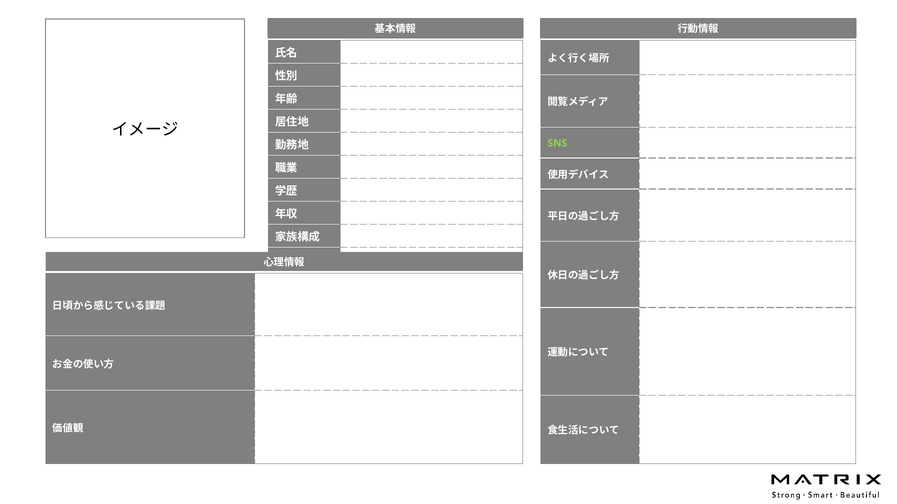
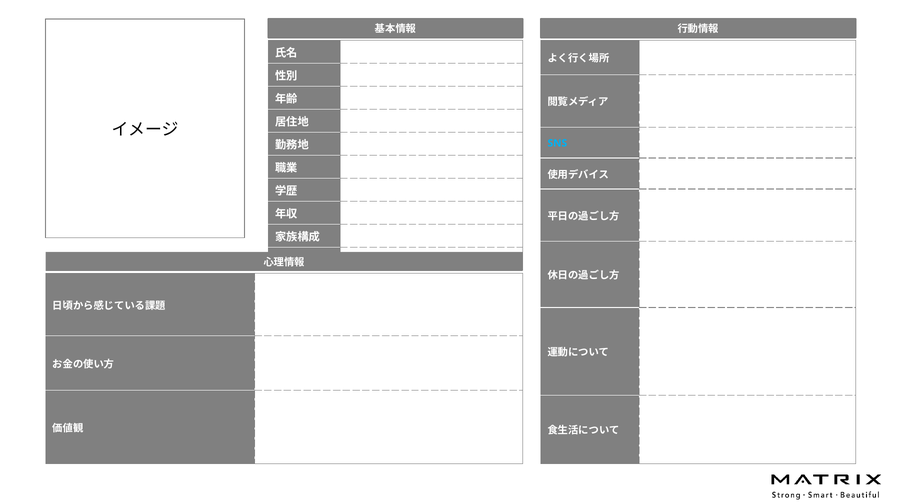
SNS colour: light green -> light blue
